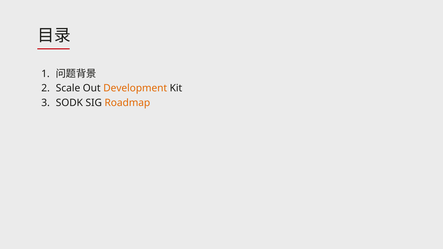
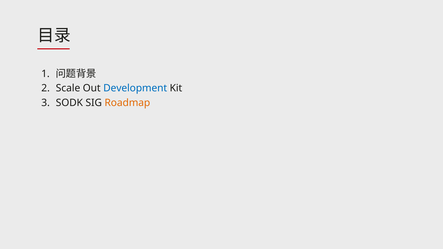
Development colour: orange -> blue
